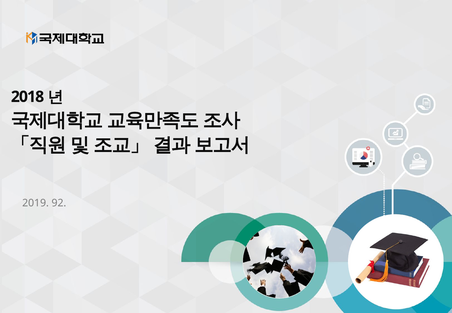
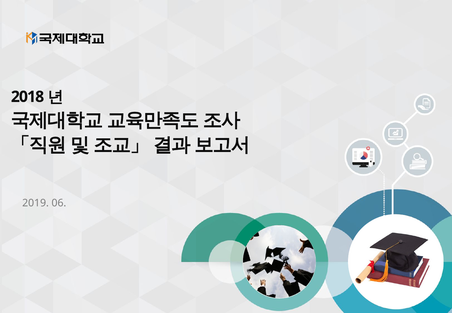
92: 92 -> 06
